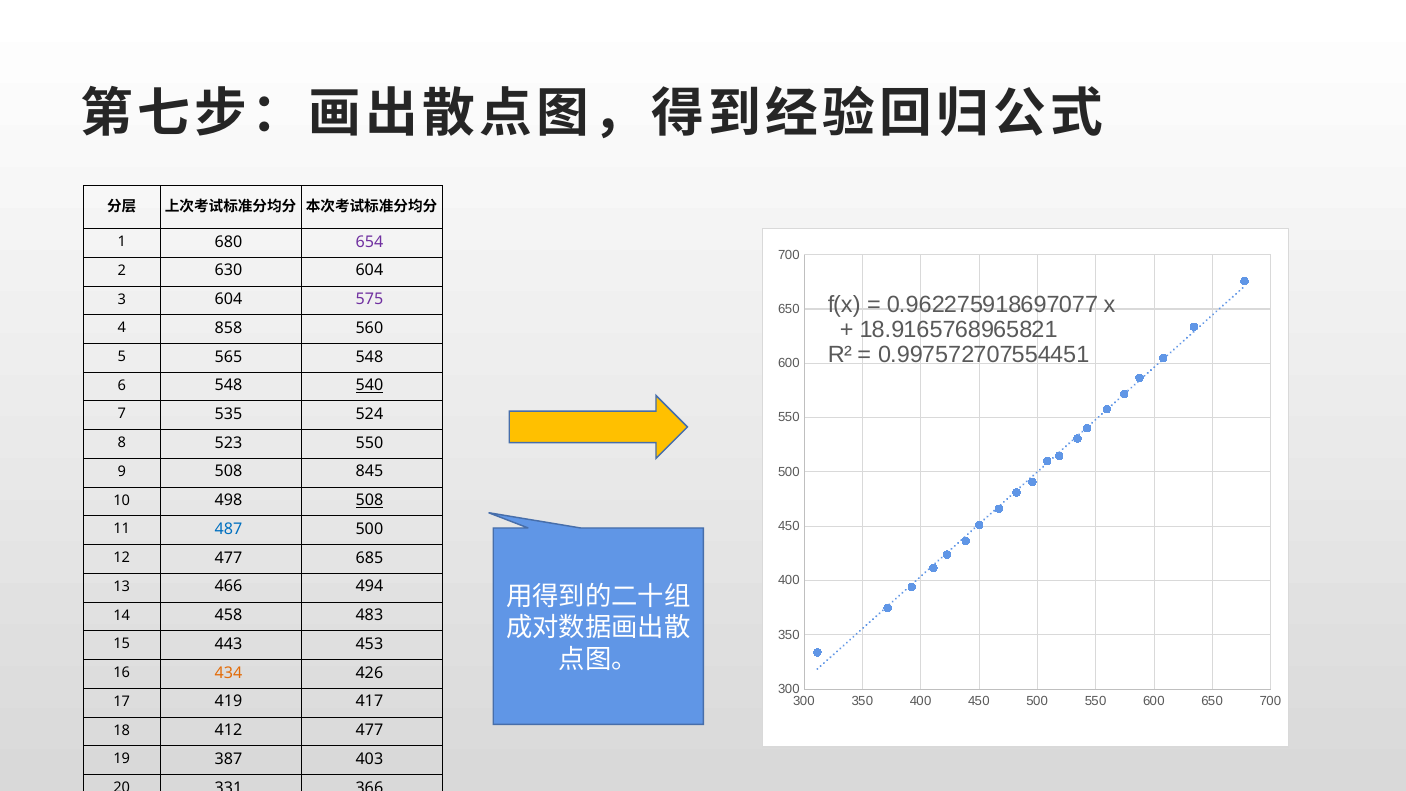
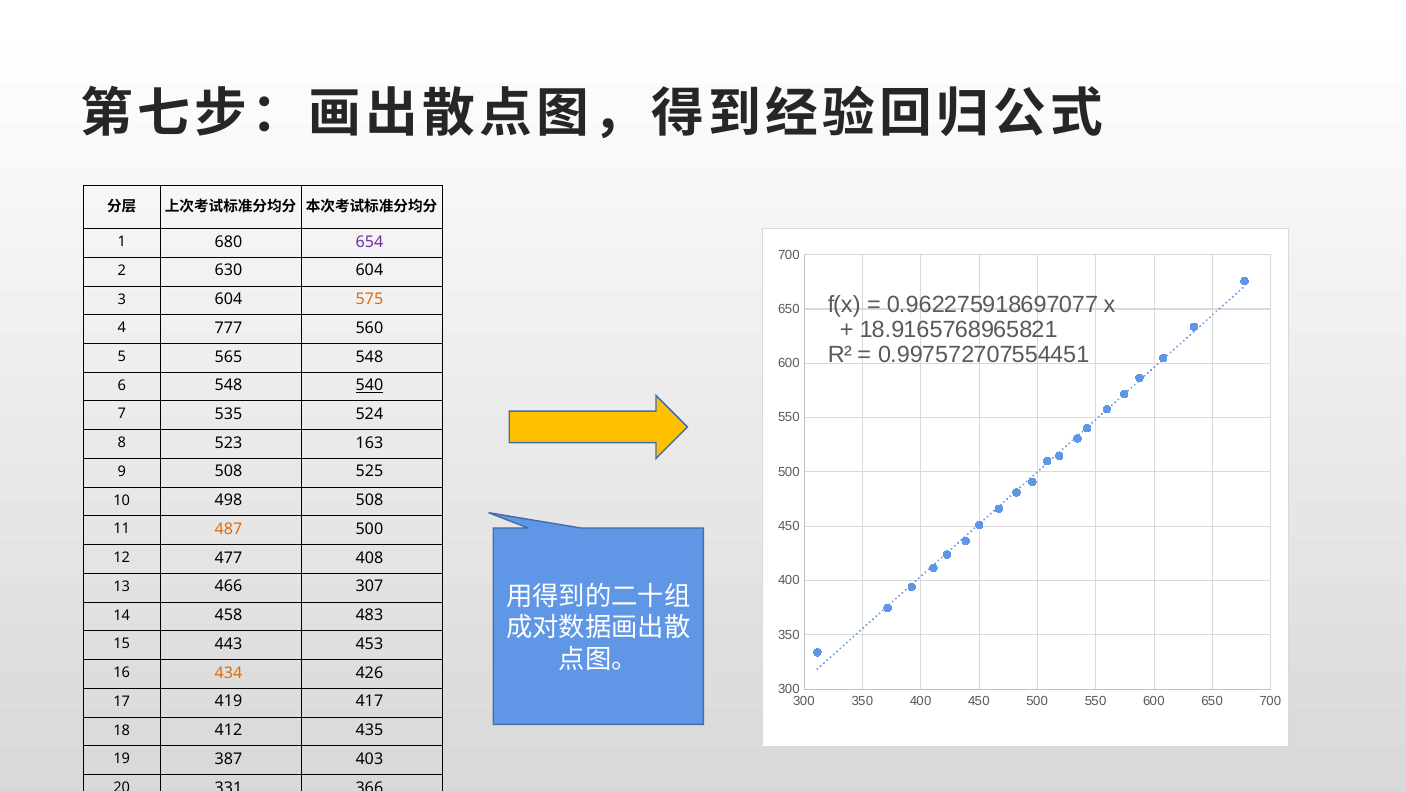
575 colour: purple -> orange
858: 858 -> 777
523 550: 550 -> 163
845: 845 -> 525
508 at (369, 500) underline: present -> none
487 colour: blue -> orange
685: 685 -> 408
494: 494 -> 307
412 477: 477 -> 435
